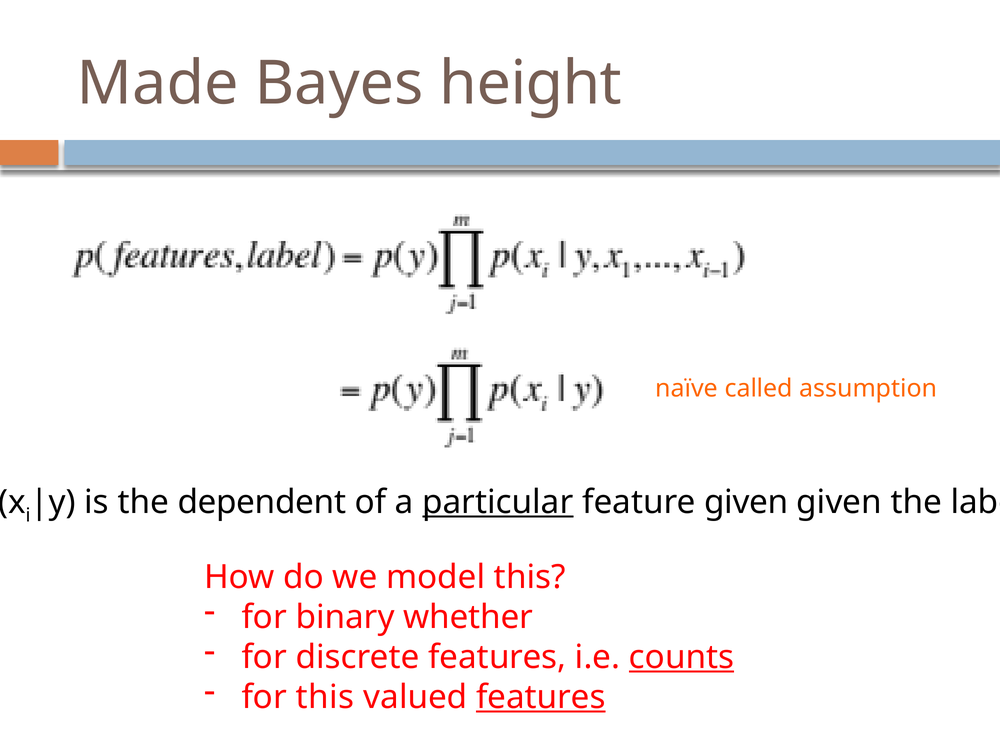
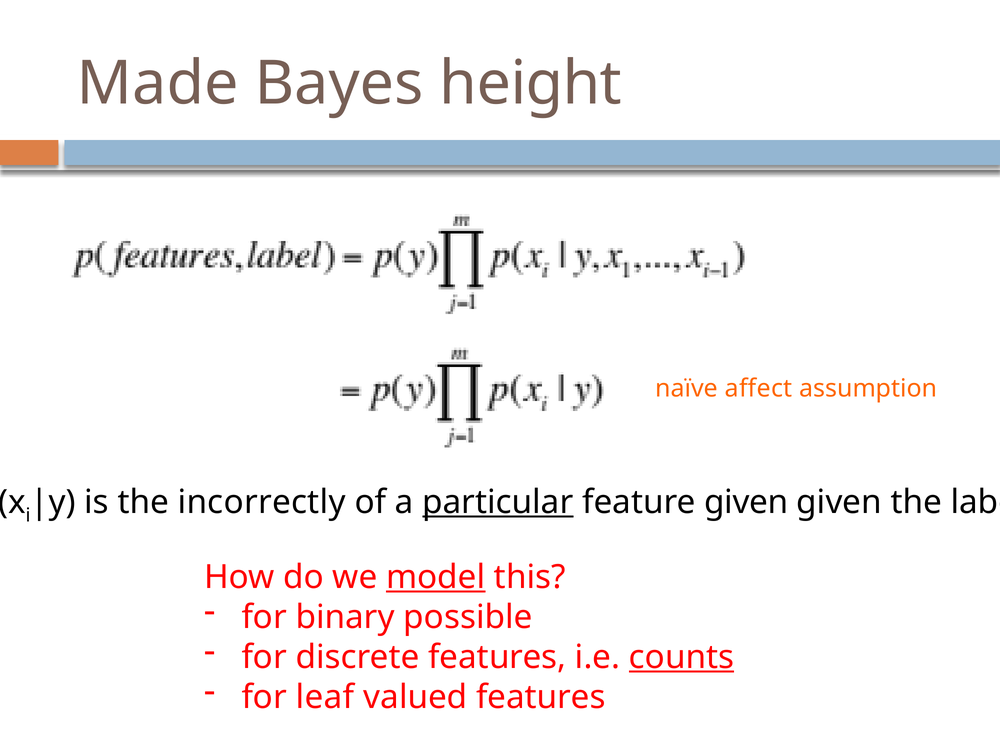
called: called -> affect
dependent: dependent -> incorrectly
model underline: none -> present
whether: whether -> possible
for this: this -> leaf
features at (541, 697) underline: present -> none
